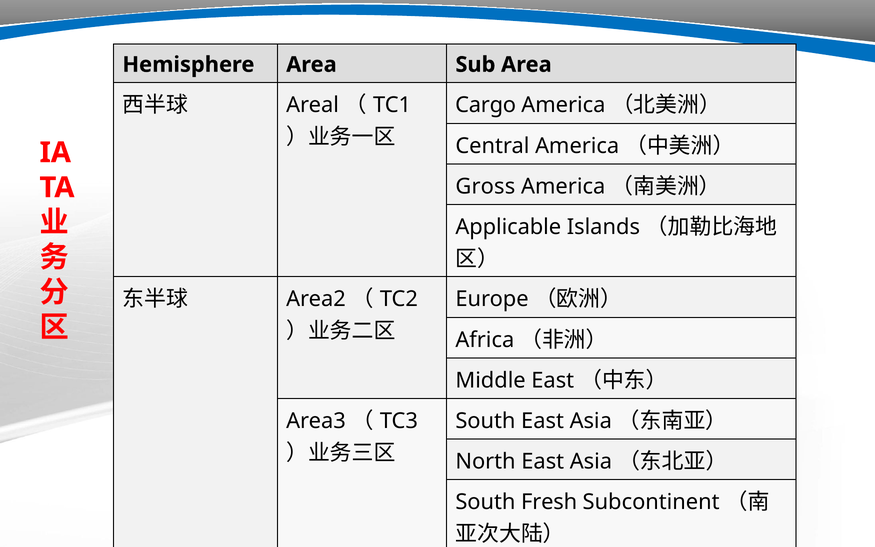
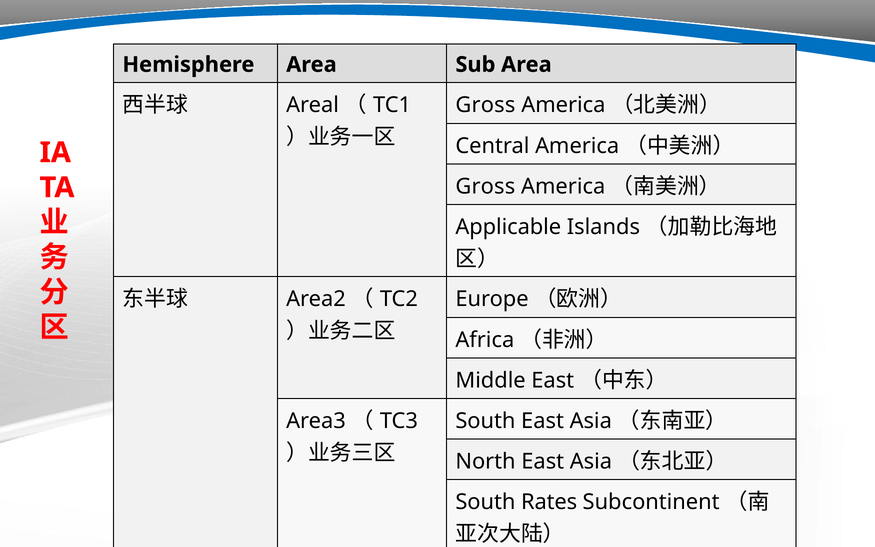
Cargo at (486, 105): Cargo -> Gross
Fresh: Fresh -> Rates
